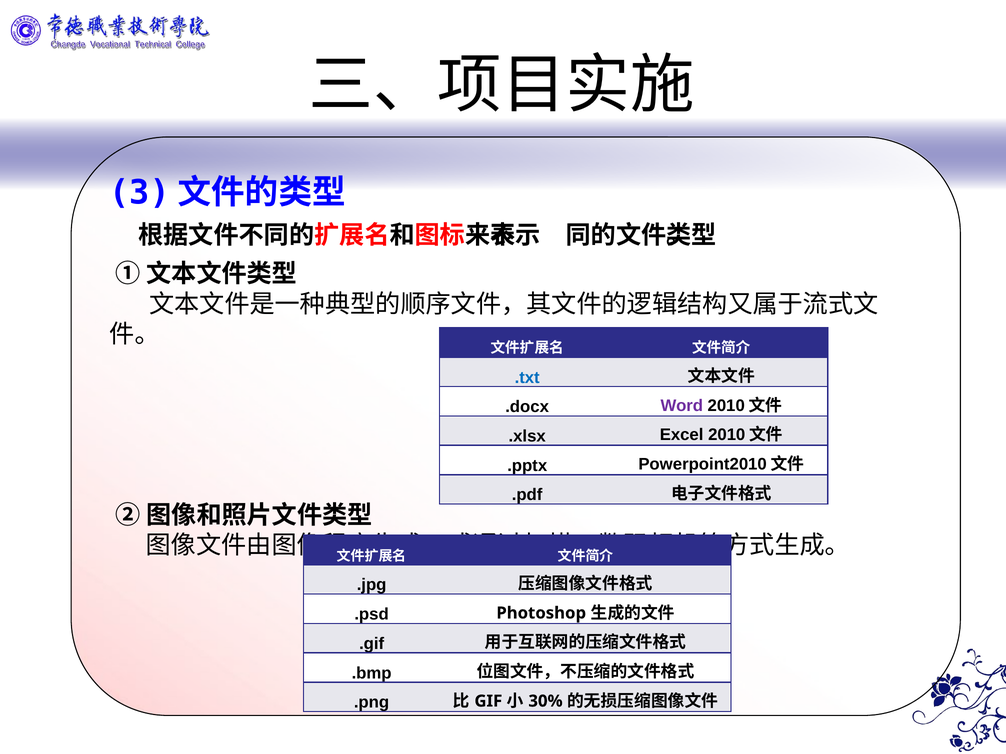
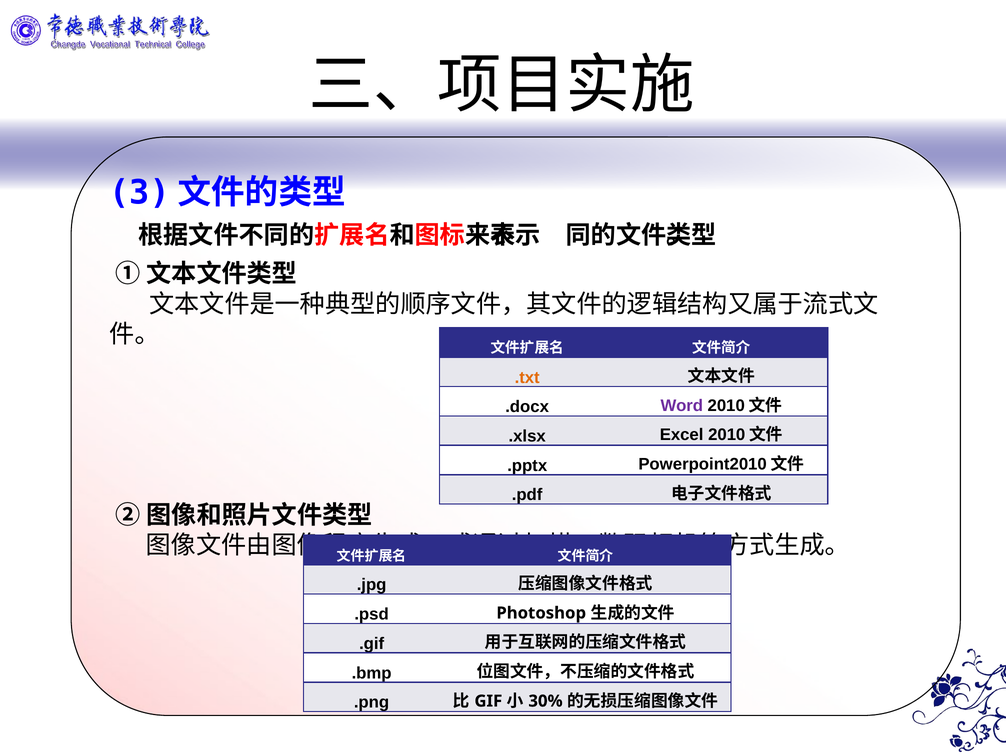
.txt colour: blue -> orange
